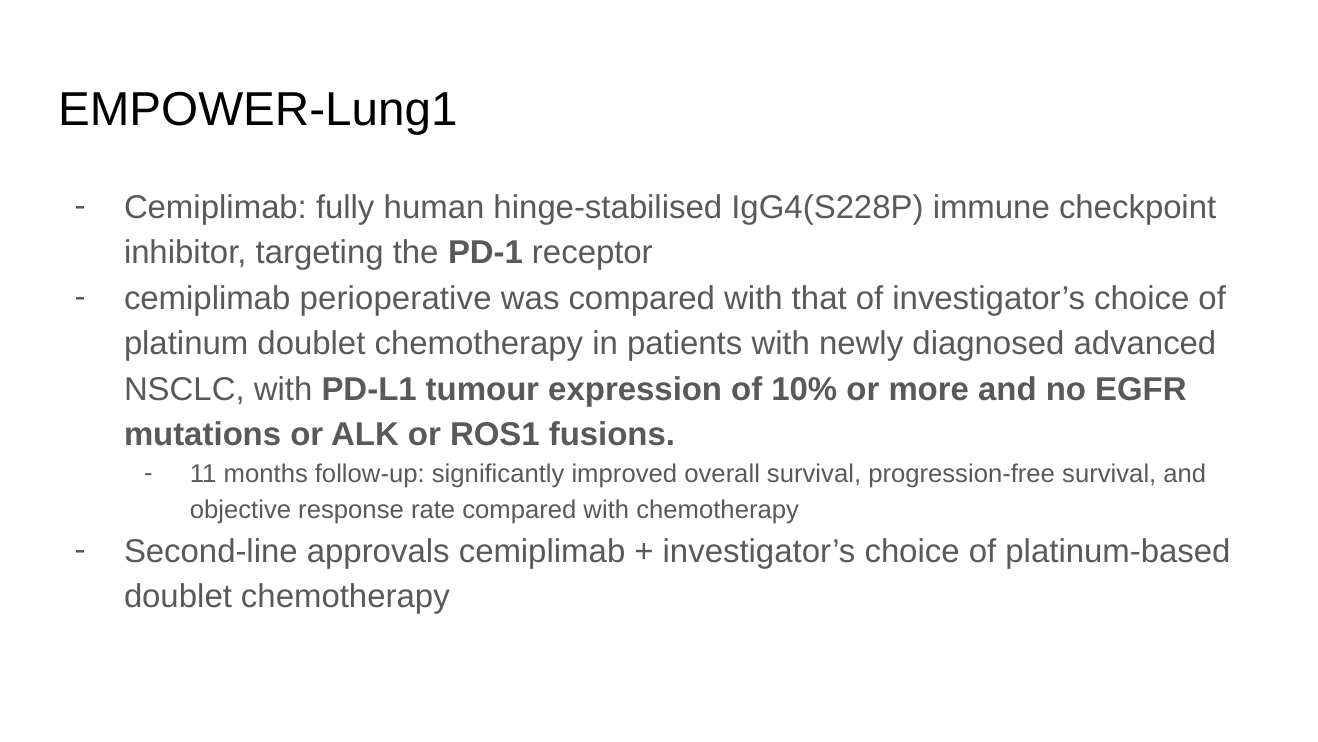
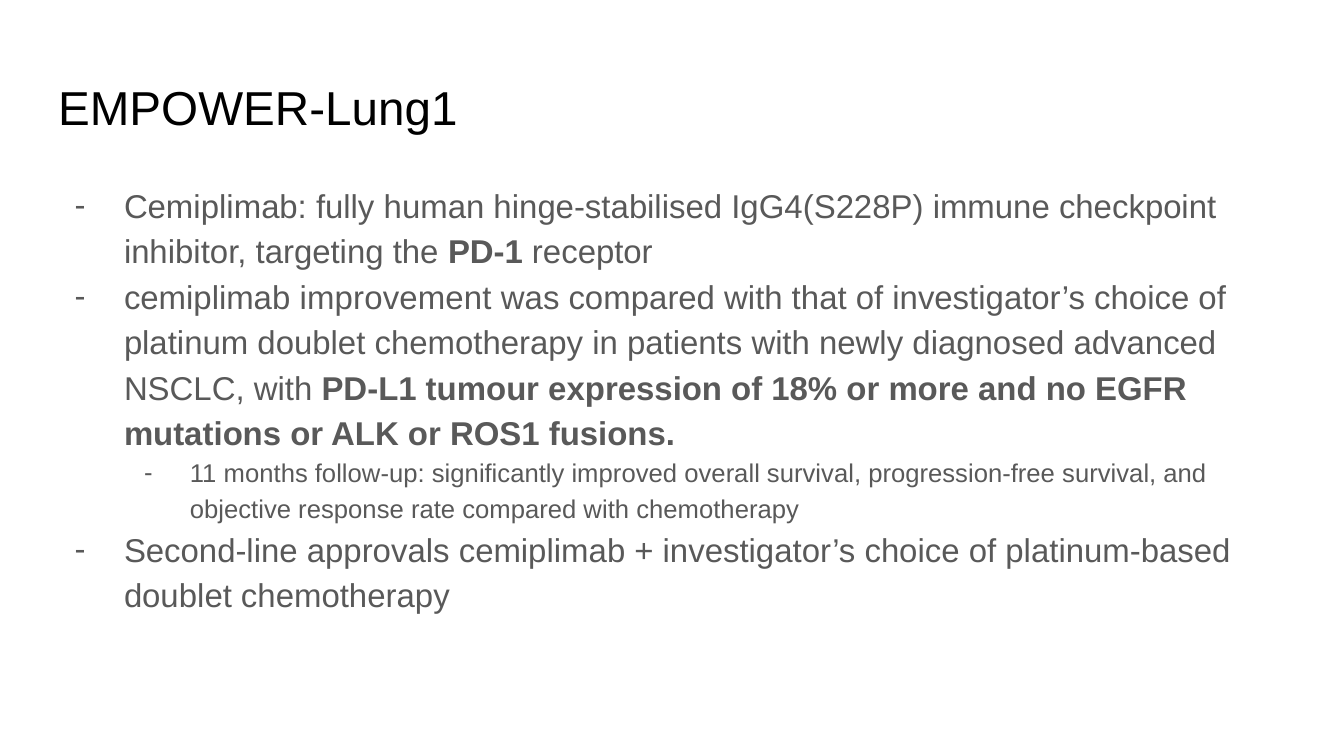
perioperative: perioperative -> improvement
10%: 10% -> 18%
